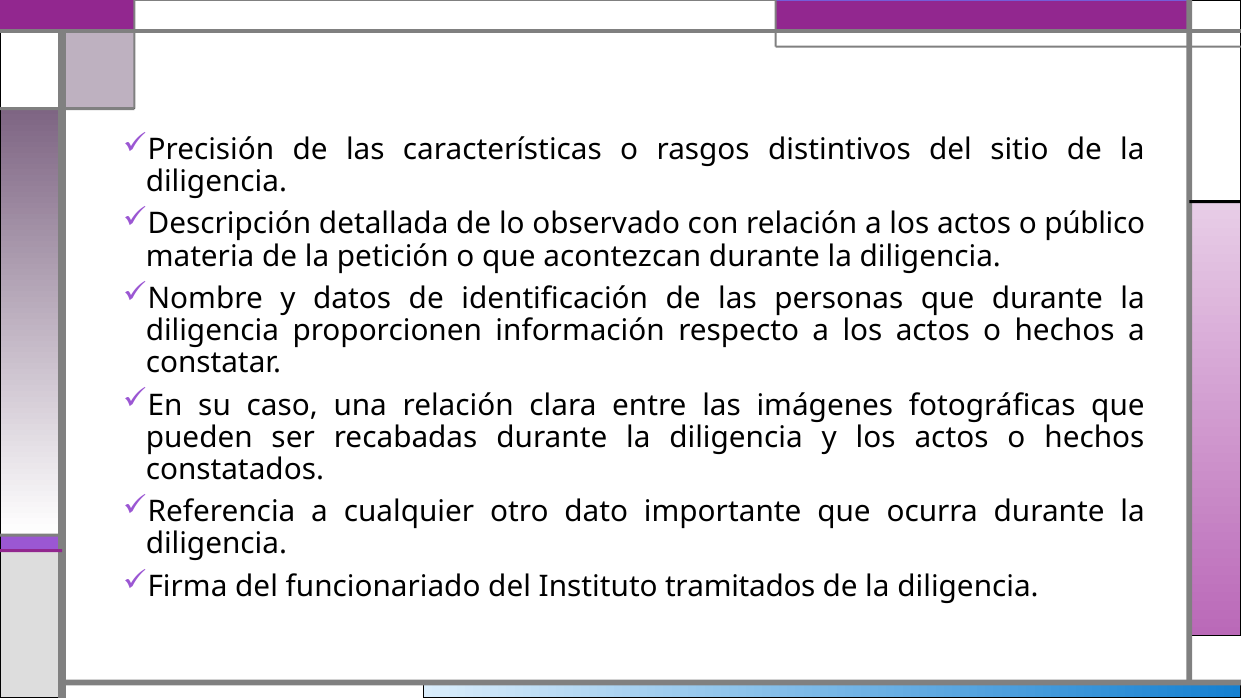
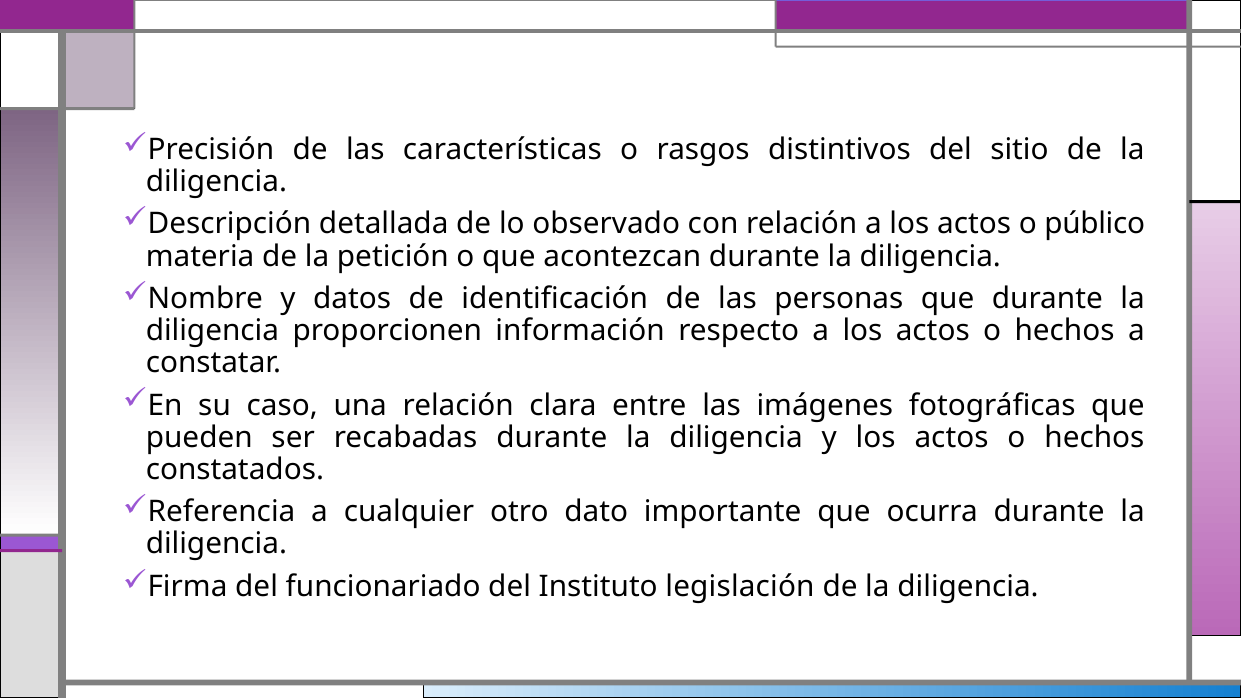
tramitados: tramitados -> legislación
